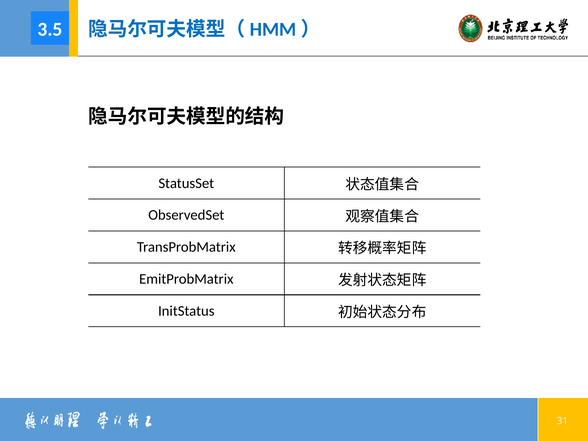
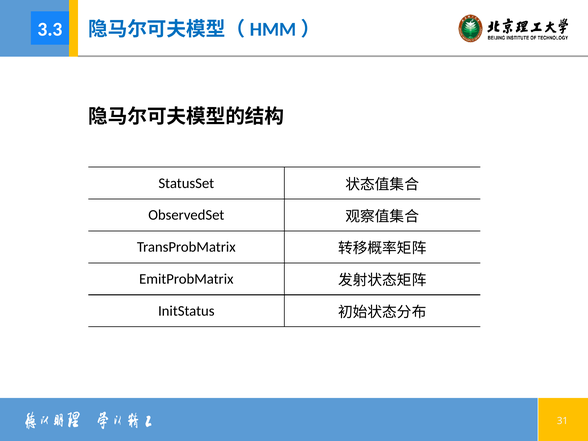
3.5: 3.5 -> 3.3
